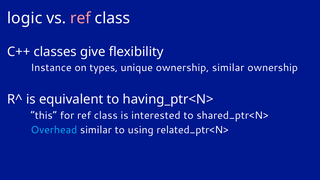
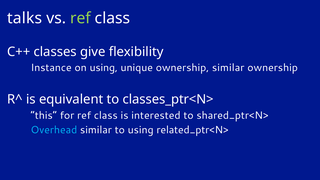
logic: logic -> talks
ref at (80, 18) colour: pink -> light green
on types: types -> using
having_ptr<N>: having_ptr<N> -> classes_ptr<N>
